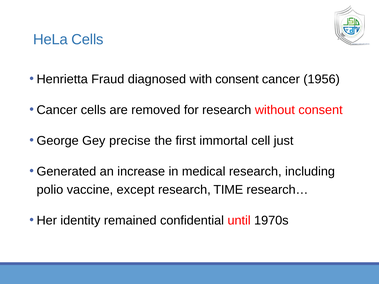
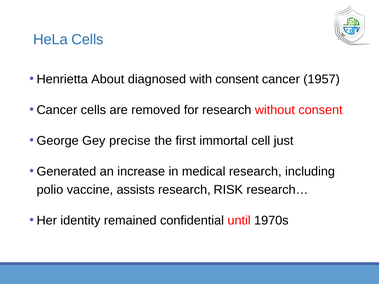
Fraud: Fraud -> About
1956: 1956 -> 1957
except: except -> assists
TIME: TIME -> RISK
